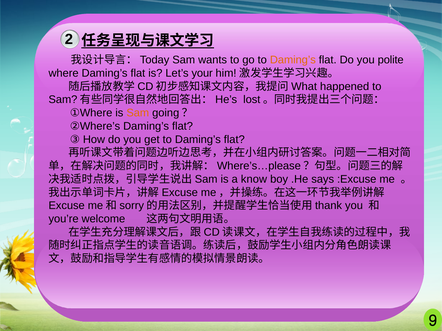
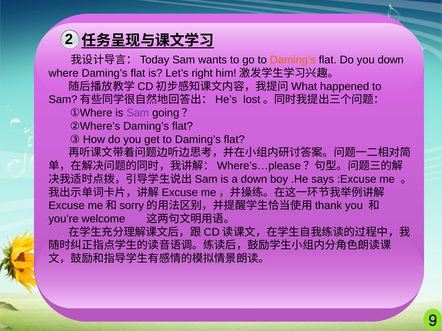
you polite: polite -> down
your: your -> right
Sam at (138, 113) colour: orange -> purple
a know: know -> down
